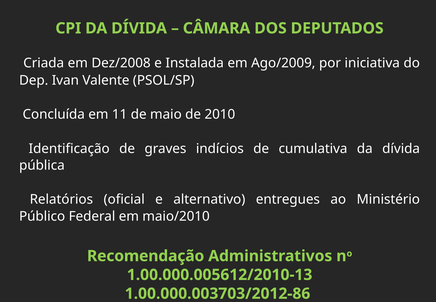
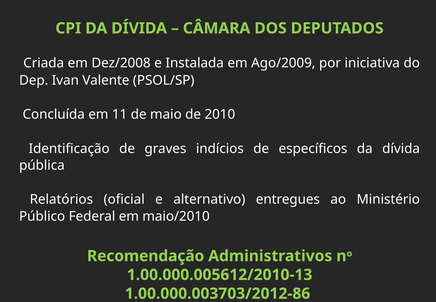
cumulativa: cumulativa -> específicos
